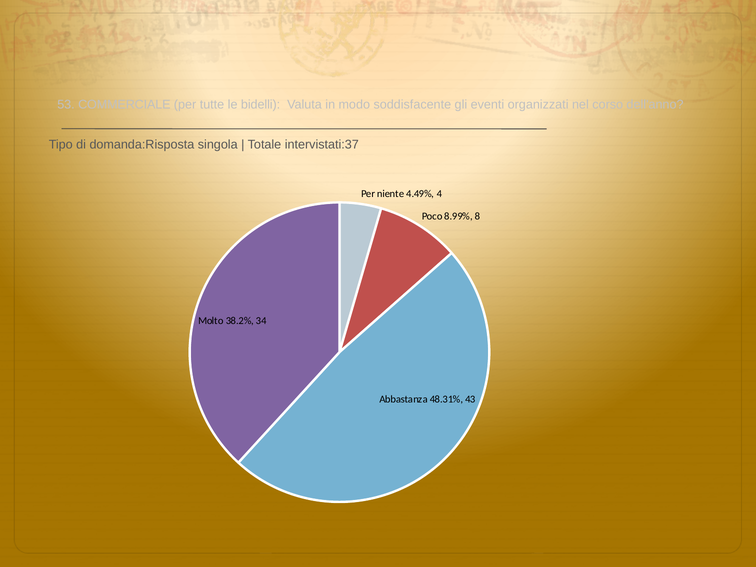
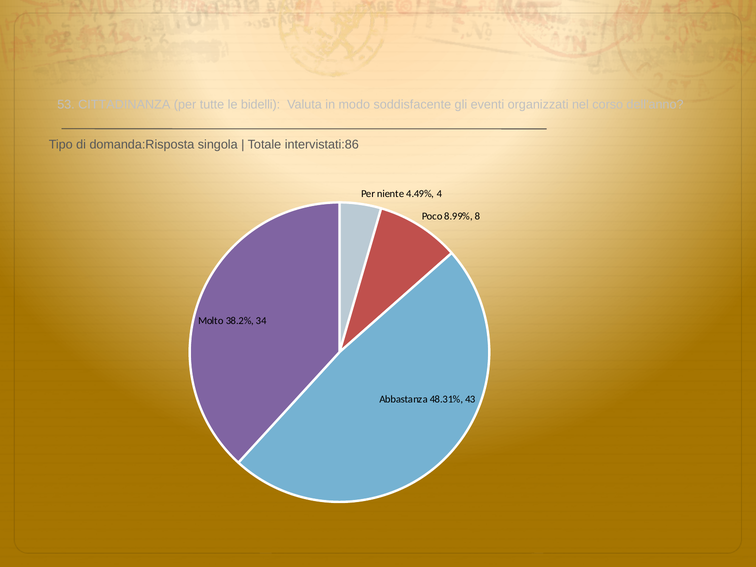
COMMERCIALE: COMMERCIALE -> CITTADINANZA
intervistati:37: intervistati:37 -> intervistati:86
